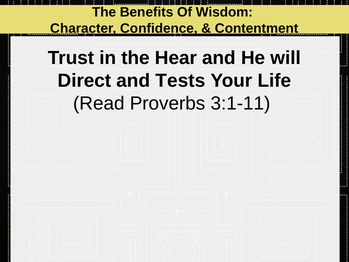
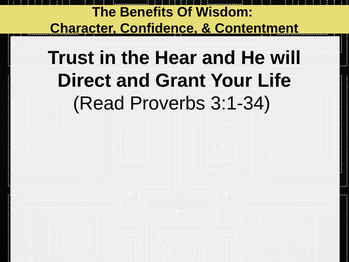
Tests: Tests -> Grant
3:1-11: 3:1-11 -> 3:1-34
